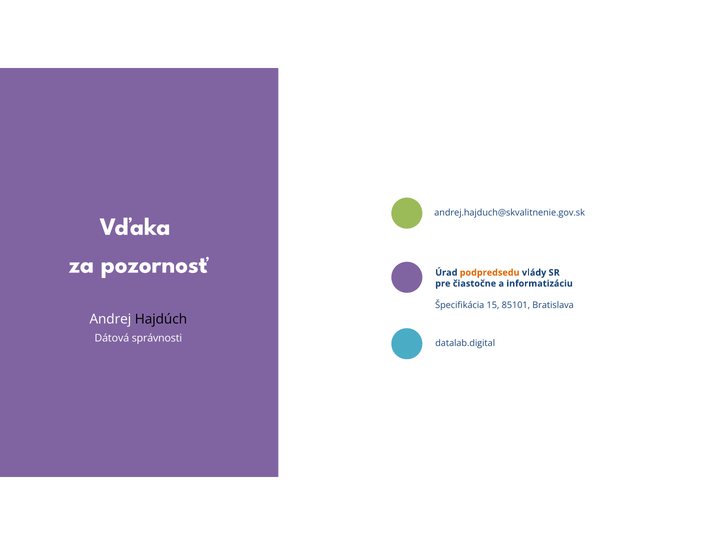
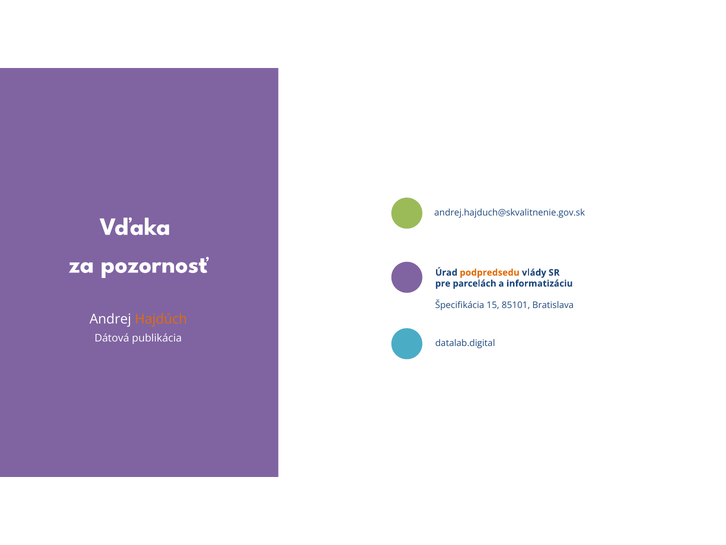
čiastočne: čiastočne -> parcelách
Hajdúch colour: black -> orange
správnosti: správnosti -> publikácia
